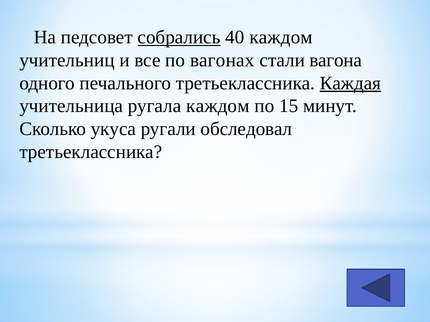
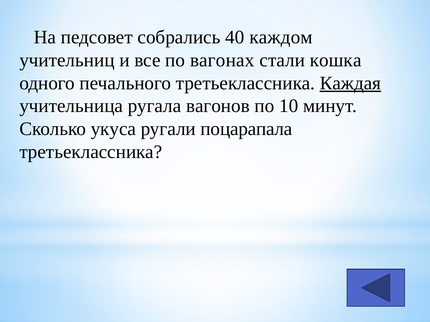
собрались underline: present -> none
вагона: вагона -> кошка
ругала каждом: каждом -> вагонов
15: 15 -> 10
обследовал: обследовал -> поцарапала
